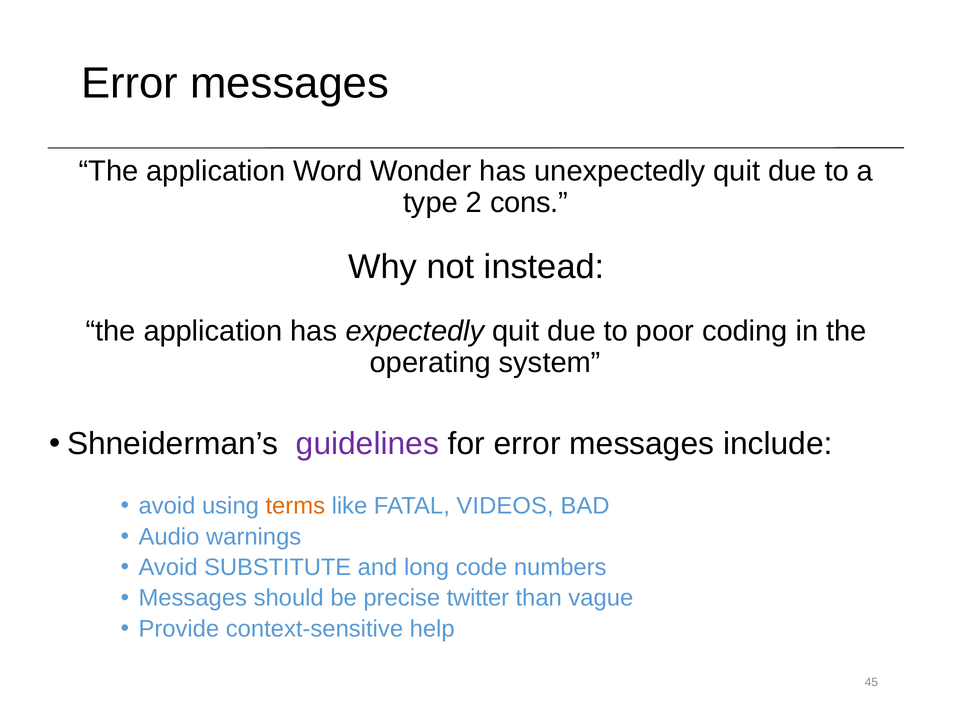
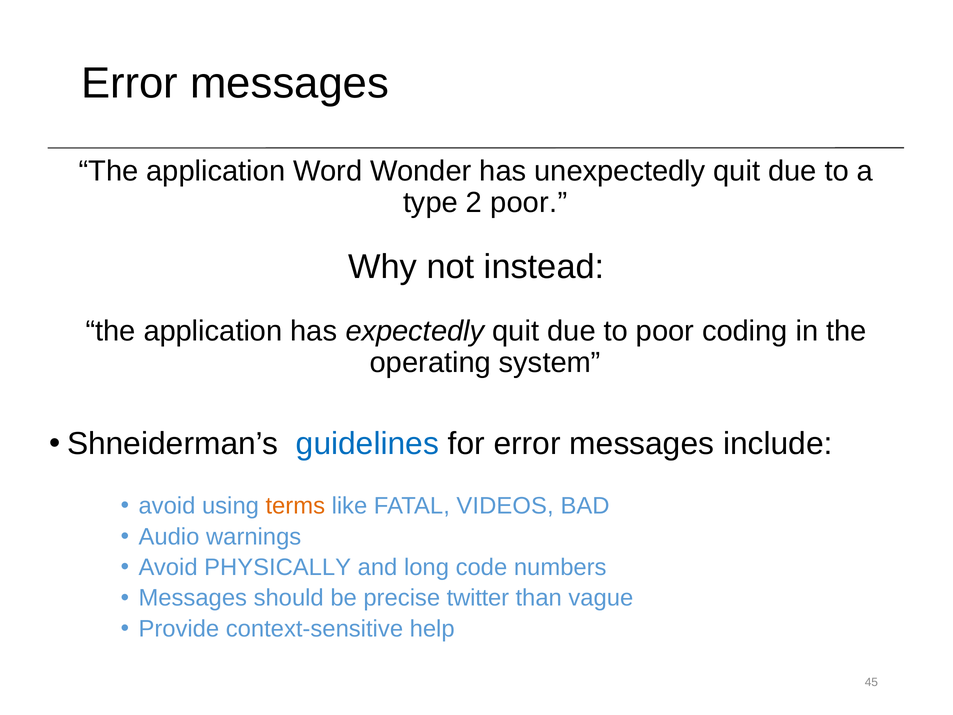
2 cons: cons -> poor
guidelines colour: purple -> blue
SUBSTITUTE: SUBSTITUTE -> PHYSICALLY
